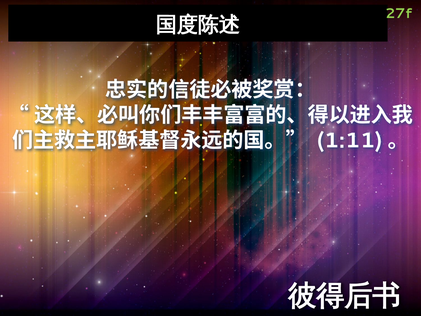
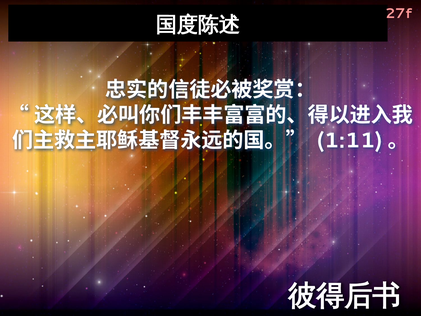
27f colour: light green -> pink
